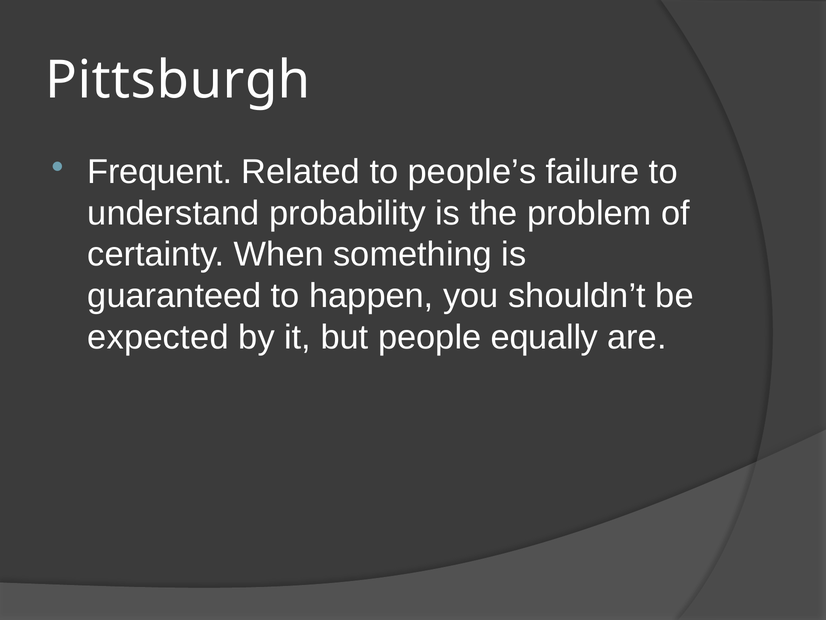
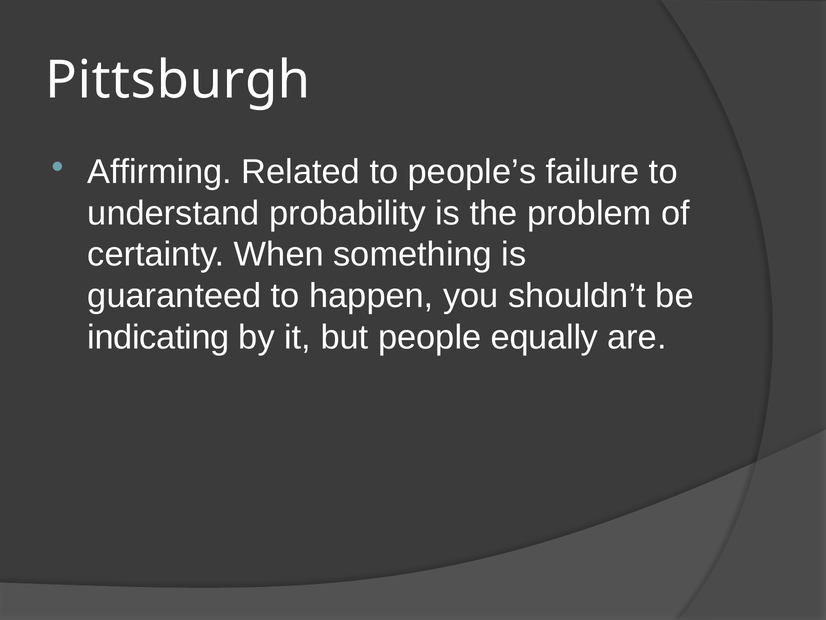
Frequent: Frequent -> Affirming
expected: expected -> indicating
